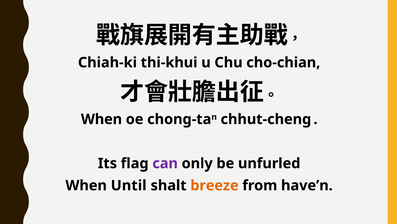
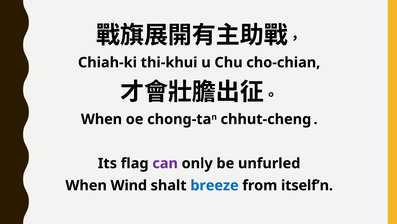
Until: Until -> Wind
breeze colour: orange -> blue
have’n: have’n -> itself’n
